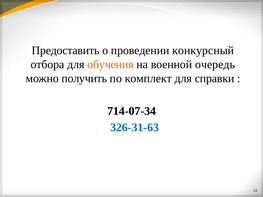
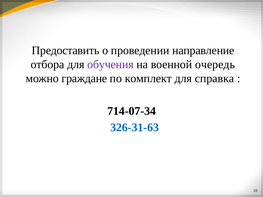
конкурсный: конкурсный -> направление
обучения colour: orange -> purple
получить: получить -> граждане
справки: справки -> справка
